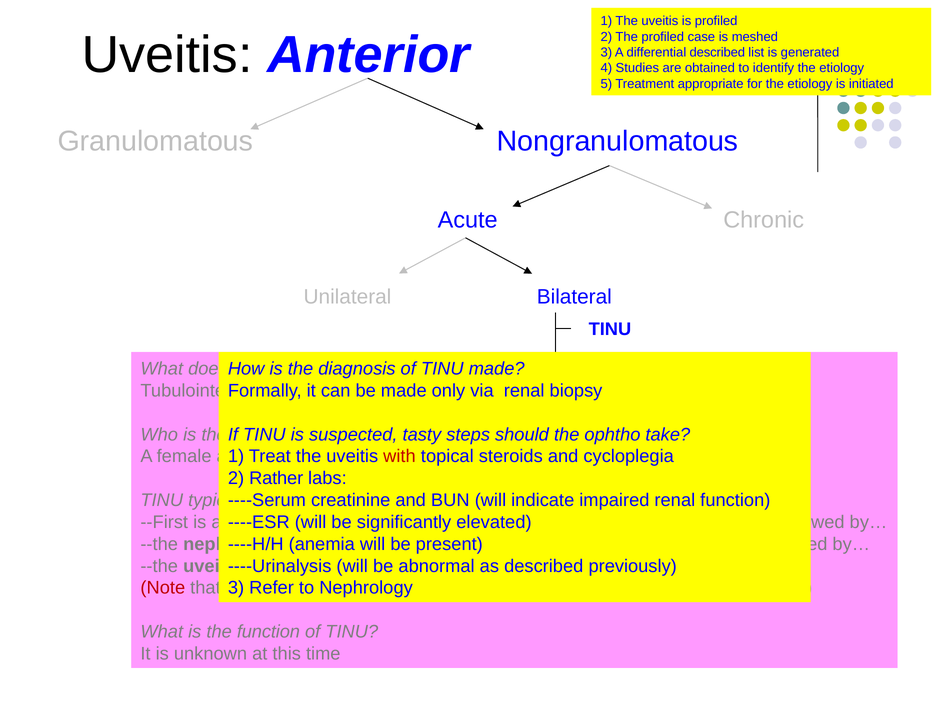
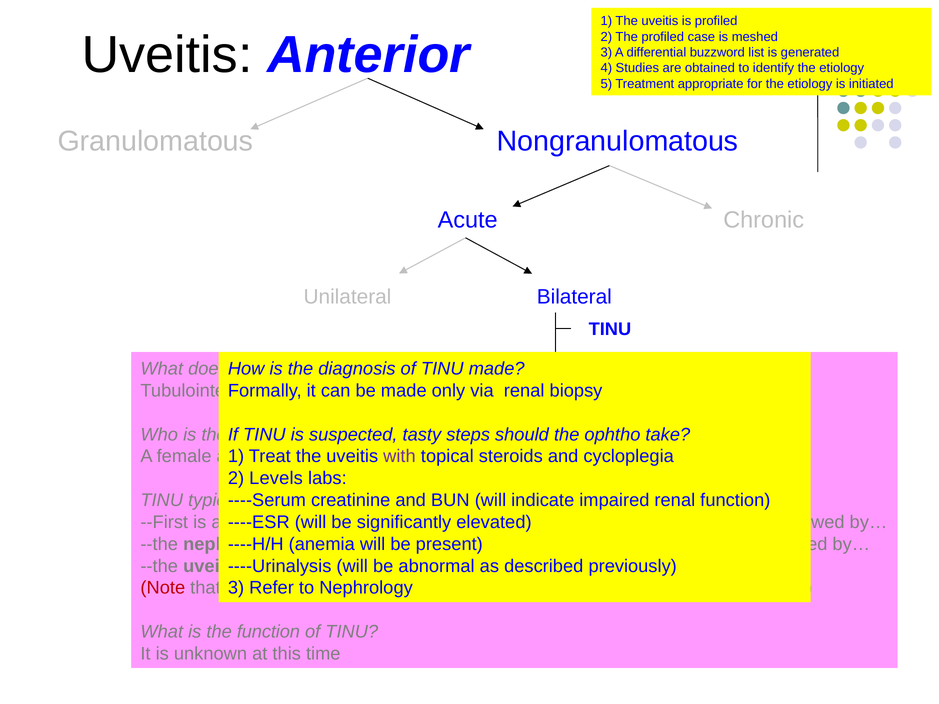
differential described: described -> buzzword
with colour: red -> purple
Rather: Rather -> Levels
